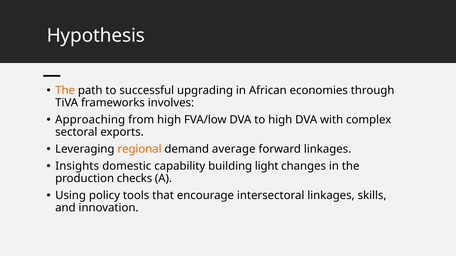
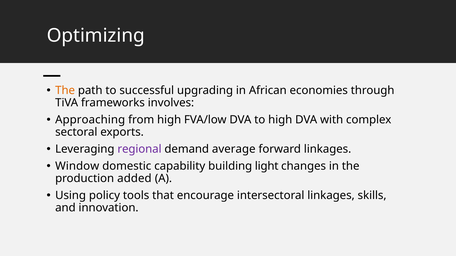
Hypothesis: Hypothesis -> Optimizing
regional colour: orange -> purple
Insights: Insights -> Window
checks: checks -> added
